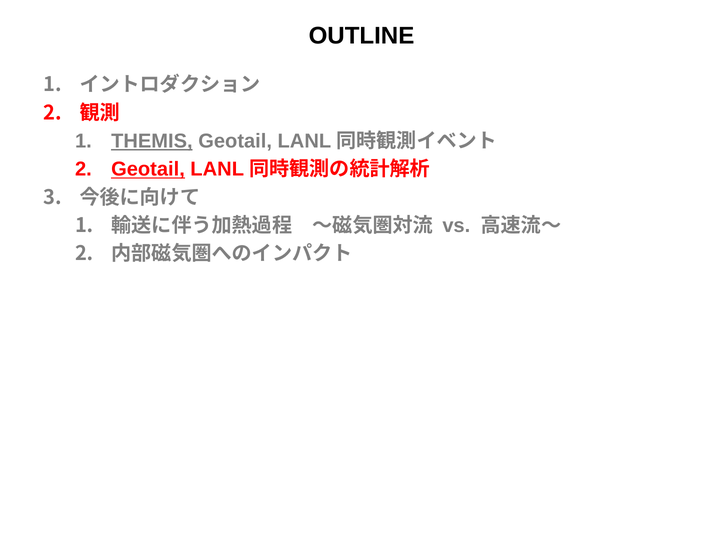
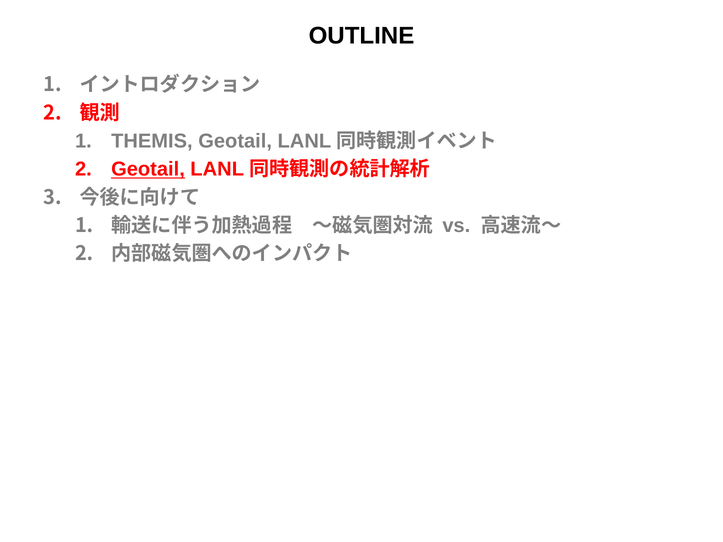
THEMIS underline: present -> none
